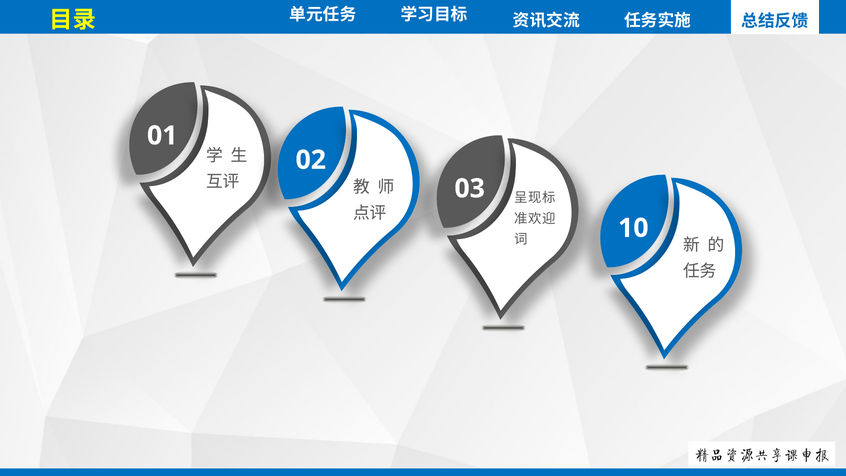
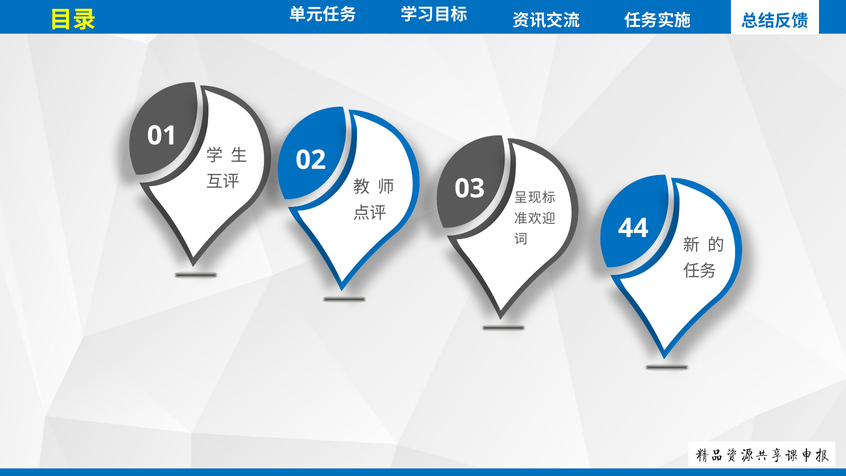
10: 10 -> 44
